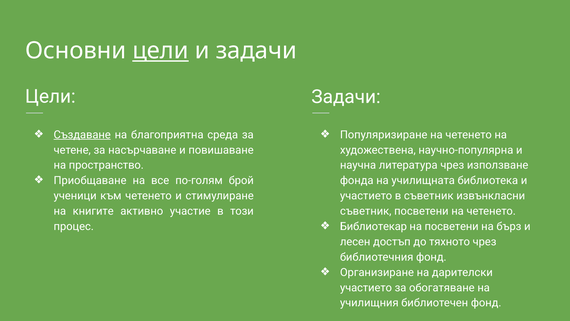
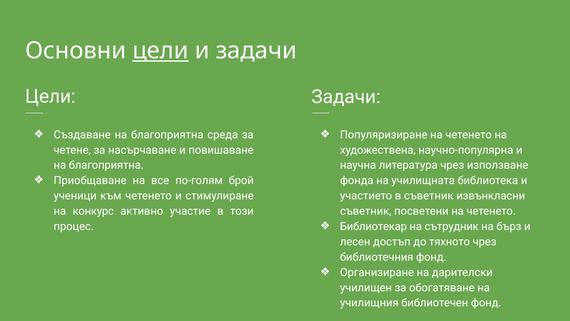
Създаване underline: present -> none
пространство at (106, 165): пространство -> благоприятна
книгите: книгите -> конкурс
на посветени: посветени -> сътрудник
участието at (366, 287): участието -> училищен
